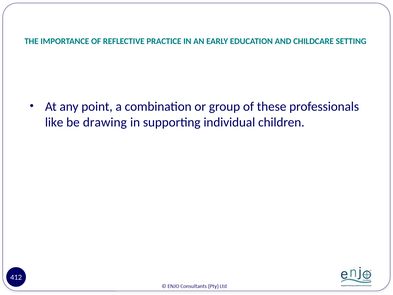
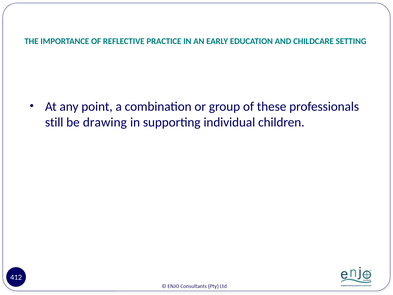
like: like -> still
